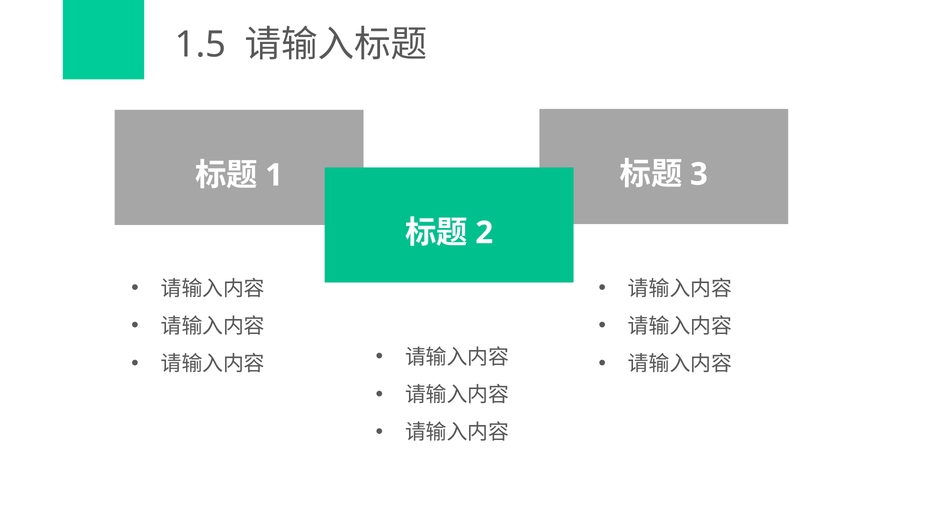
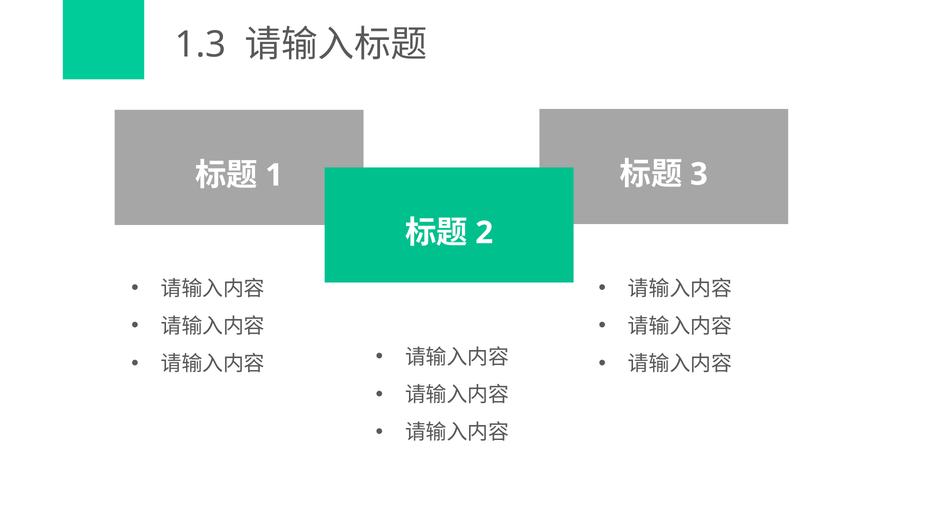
1.5: 1.5 -> 1.3
